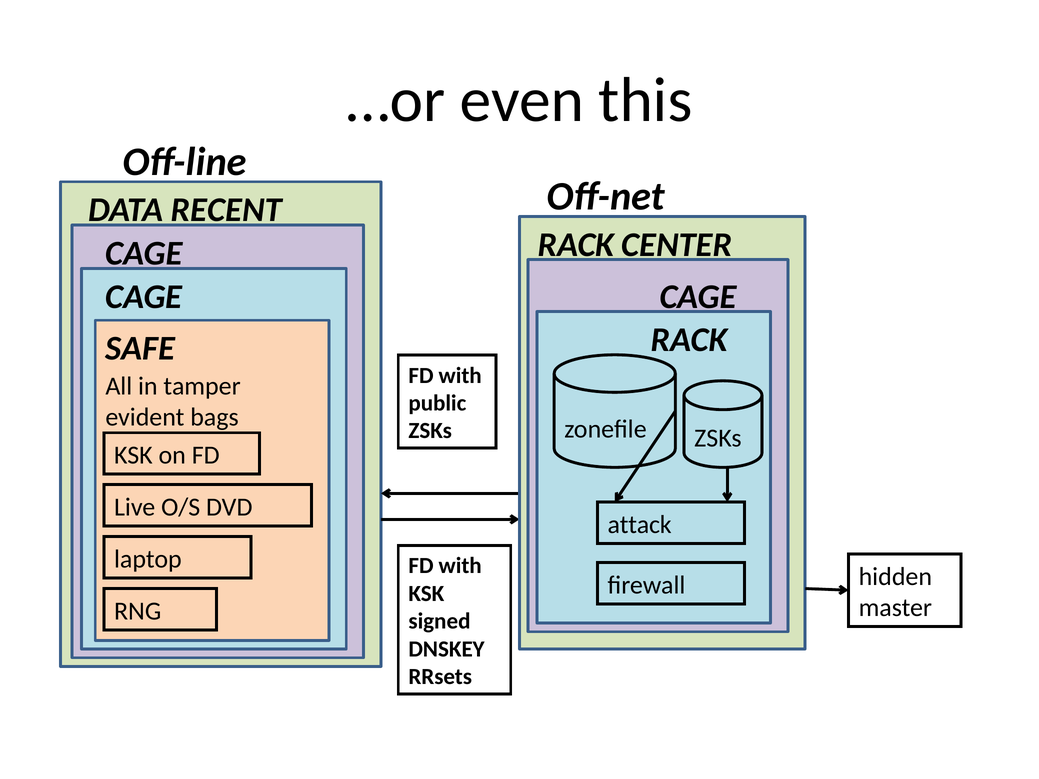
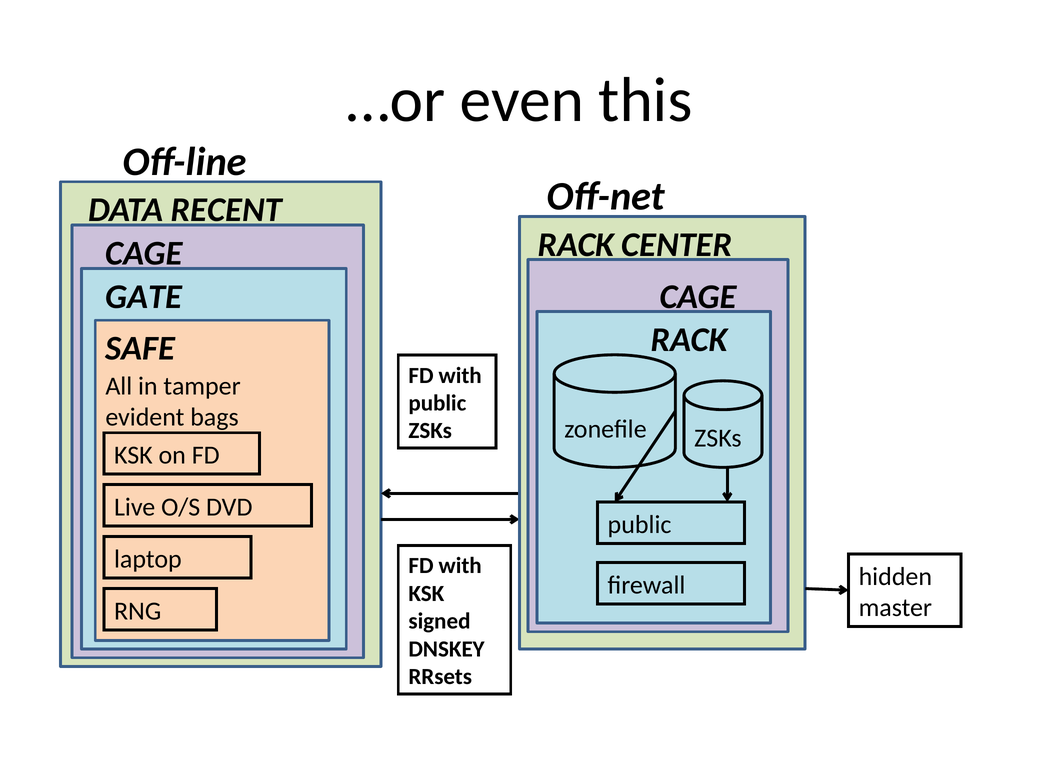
CAGE at (144, 297): CAGE -> GATE
attack at (640, 525): attack -> public
